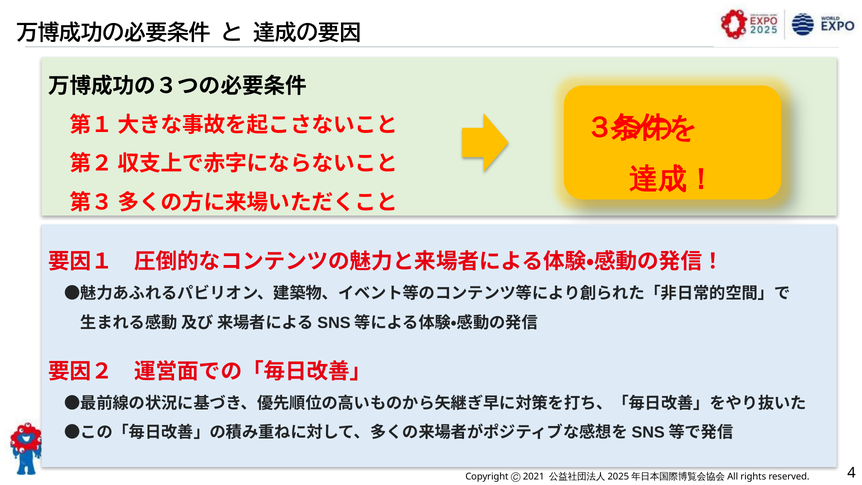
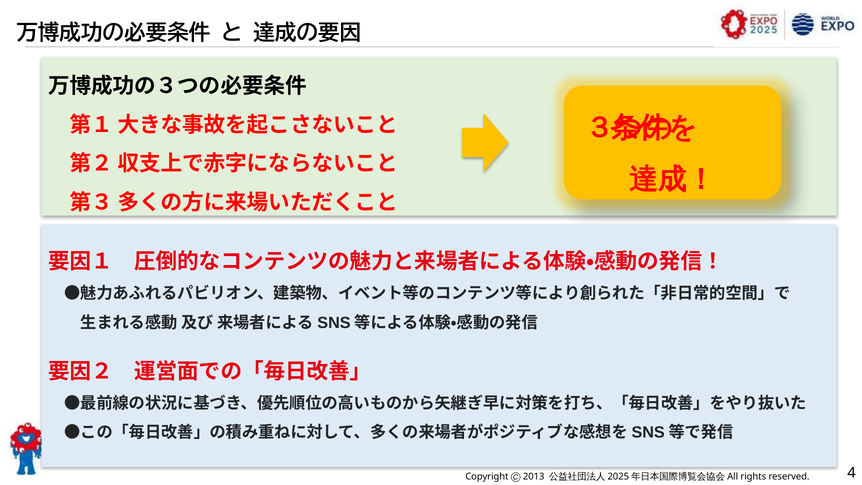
2021: 2021 -> 2013
